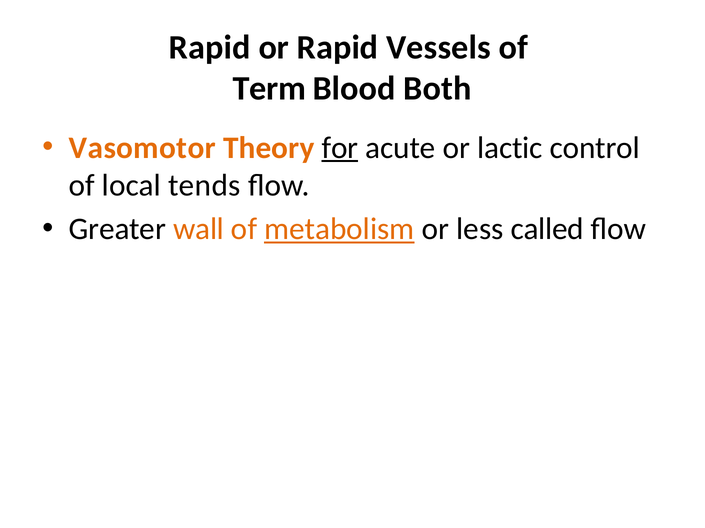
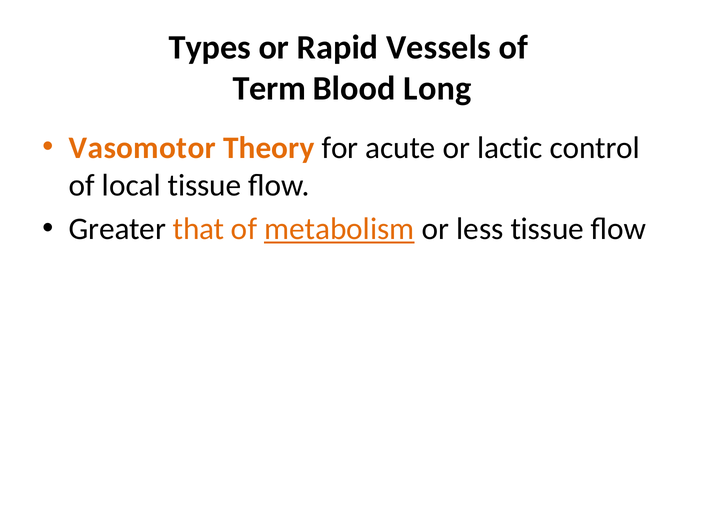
Rapid at (210, 48): Rapid -> Types
Both: Both -> Long
for underline: present -> none
local tends: tends -> tissue
wall: wall -> that
less called: called -> tissue
